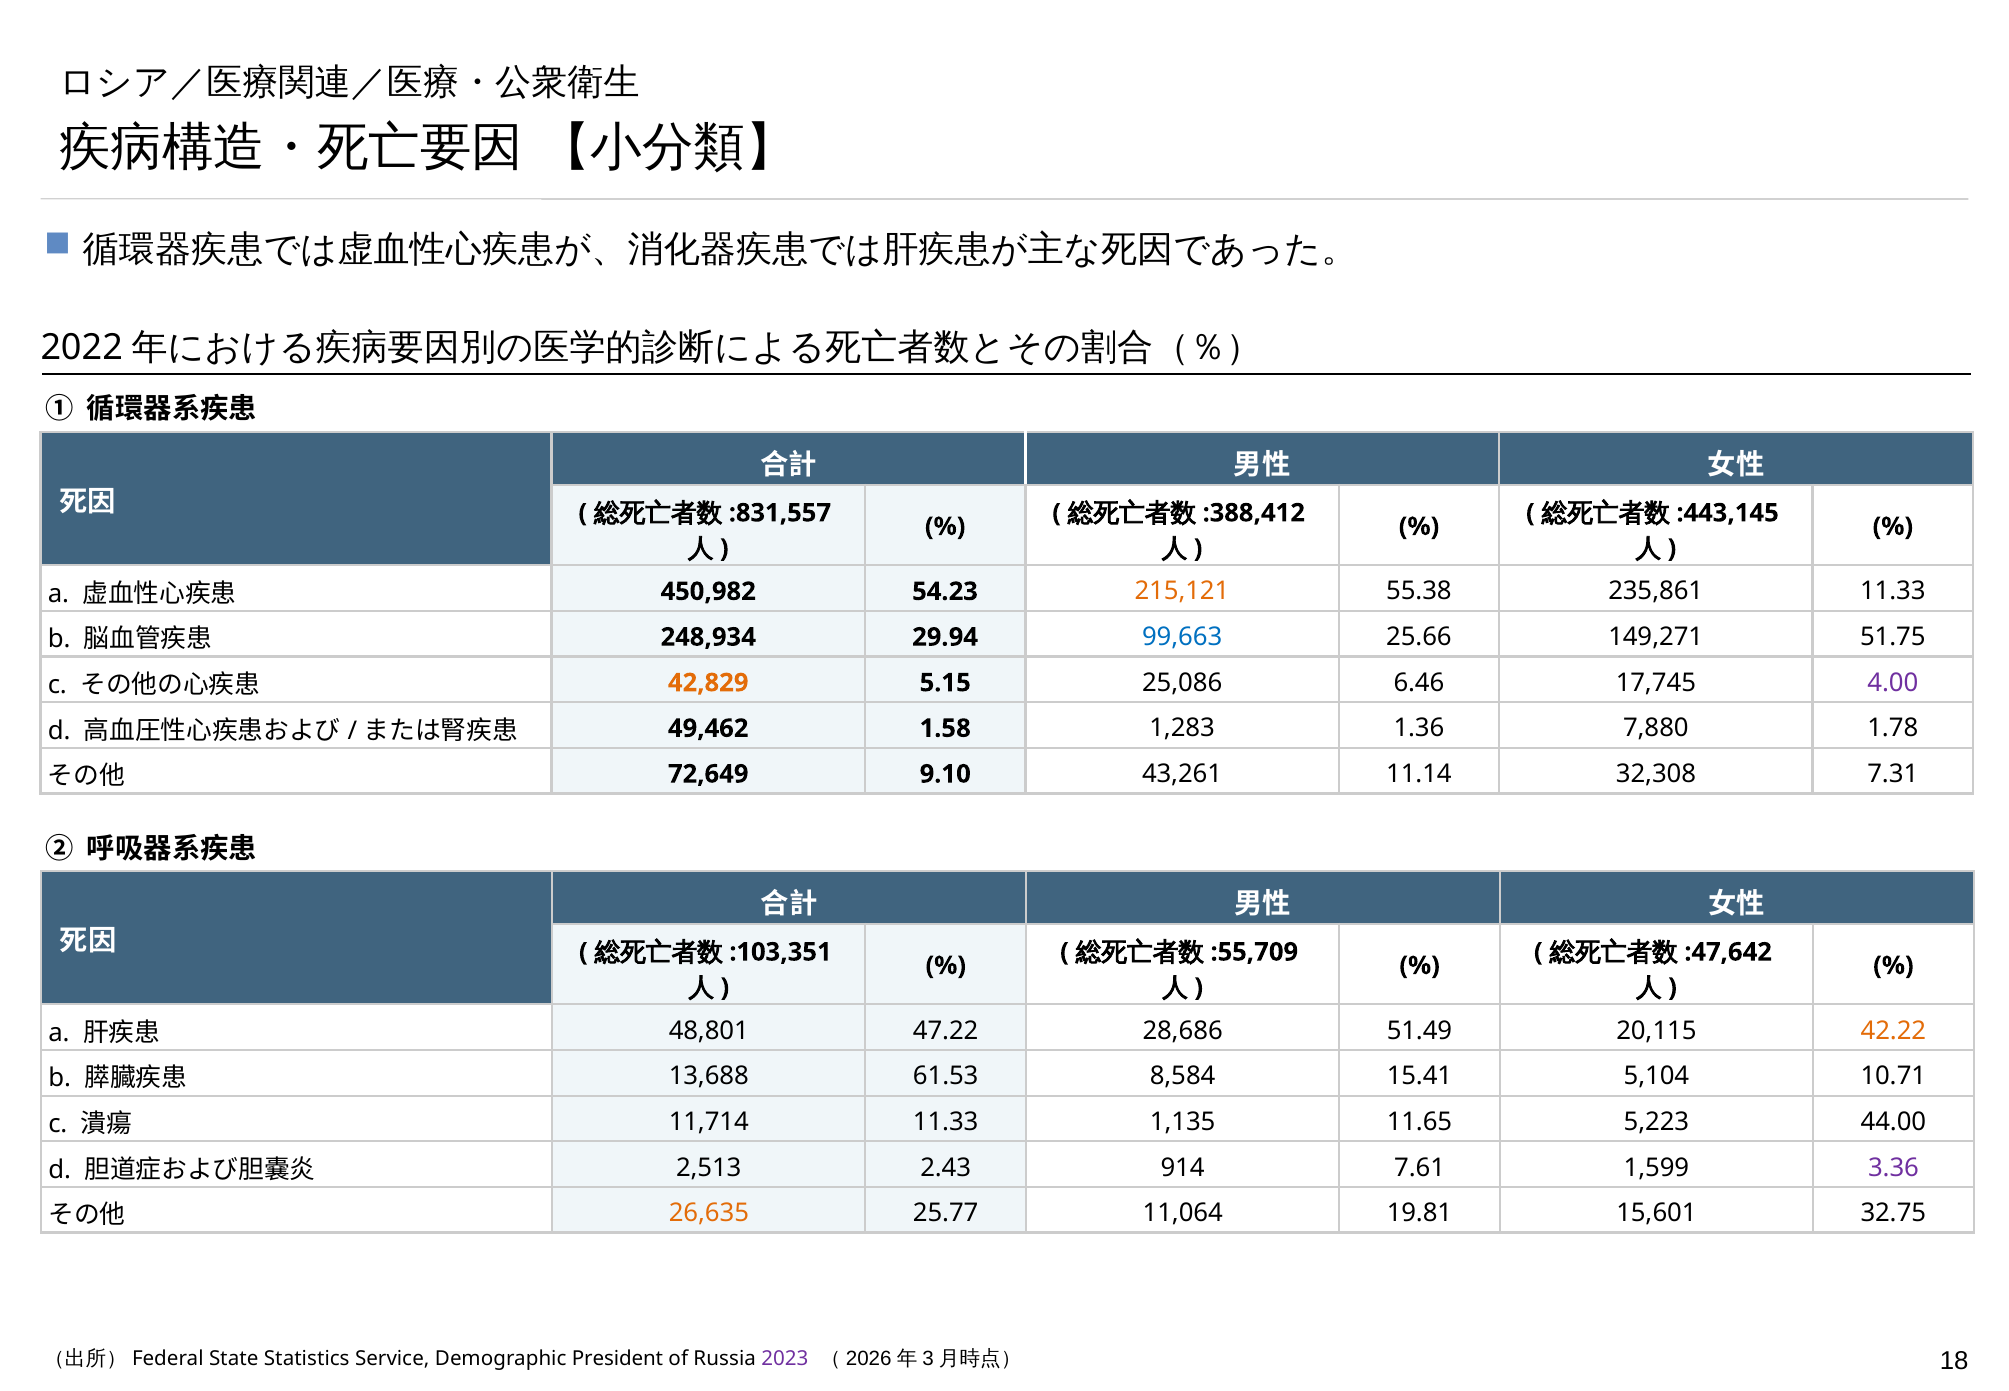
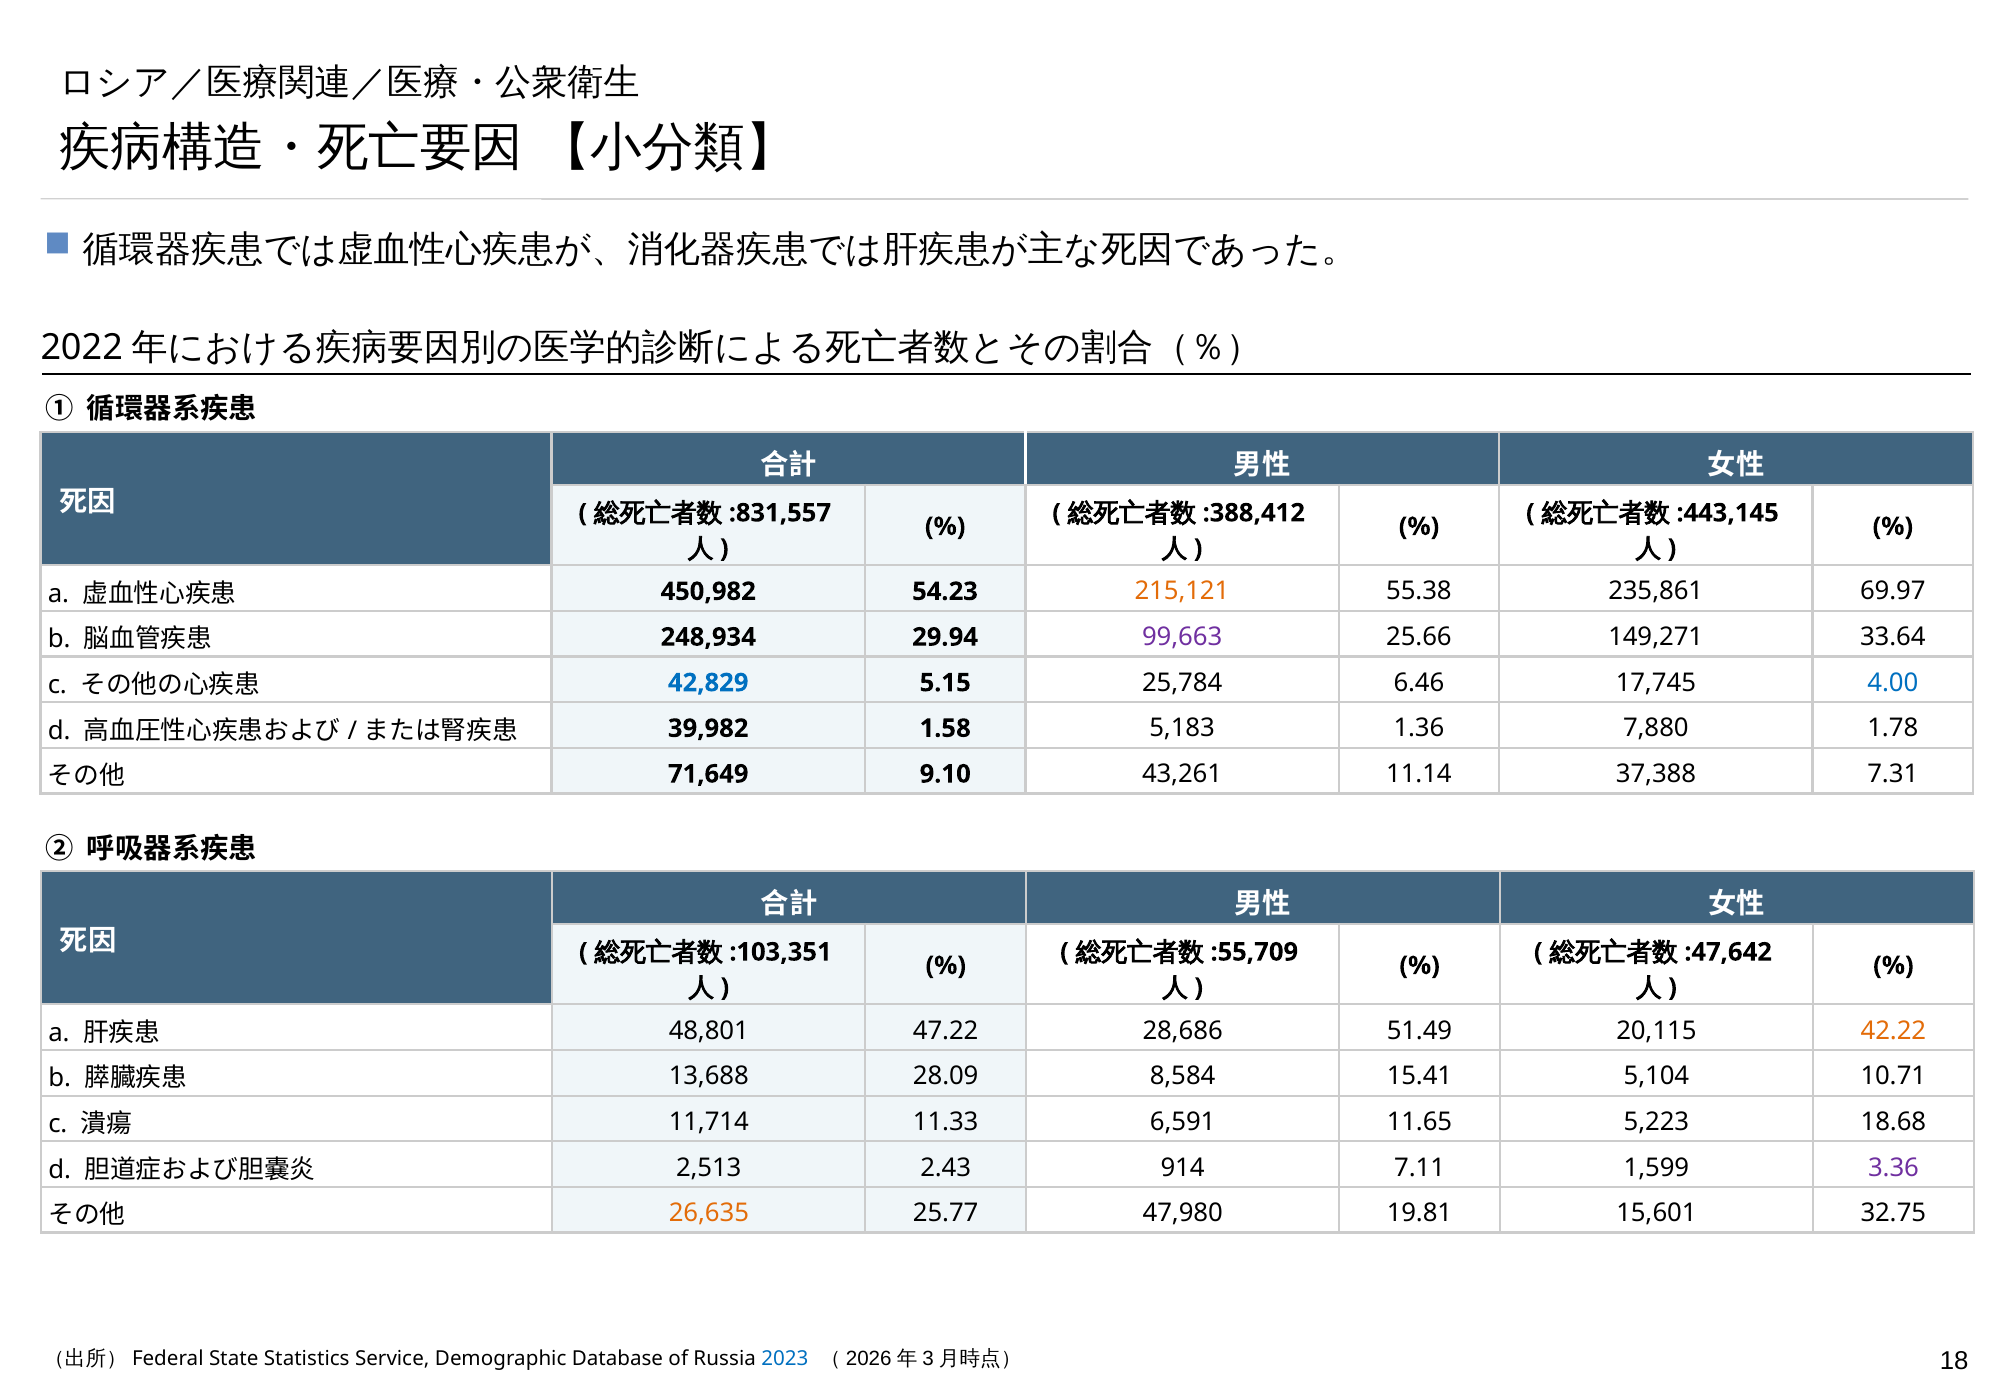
235,861 11.33: 11.33 -> 69.97
99,663 colour: blue -> purple
51.75: 51.75 -> 33.64
42,829 colour: orange -> blue
25,086: 25,086 -> 25,784
4.00 colour: purple -> blue
49,462: 49,462 -> 39,982
1,283: 1,283 -> 5,183
72,649: 72,649 -> 71,649
32,308: 32,308 -> 37,388
61.53: 61.53 -> 28.09
1,135: 1,135 -> 6,591
44.00: 44.00 -> 18.68
7.61: 7.61 -> 7.11
11,064: 11,064 -> 47,980
President: President -> Database
2023 colour: purple -> blue
